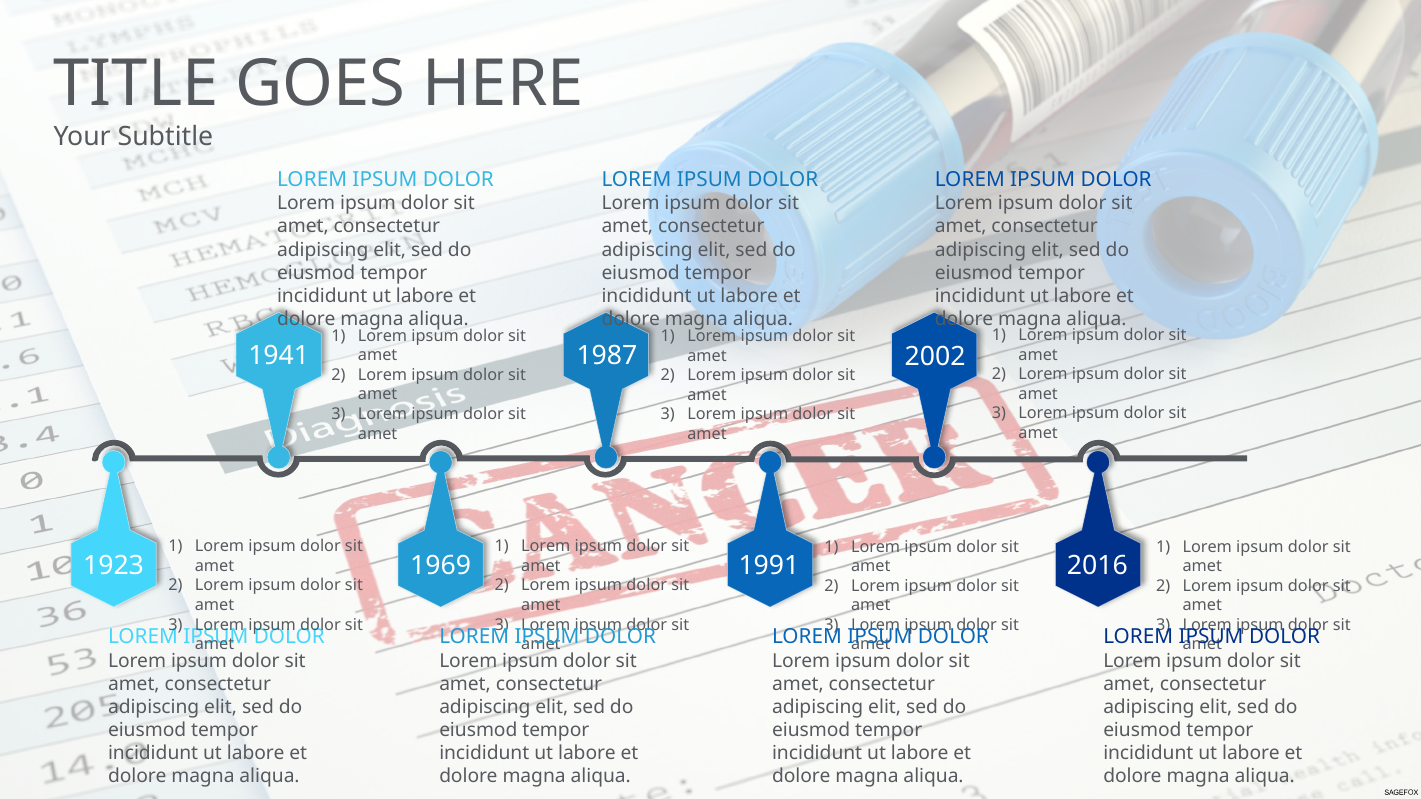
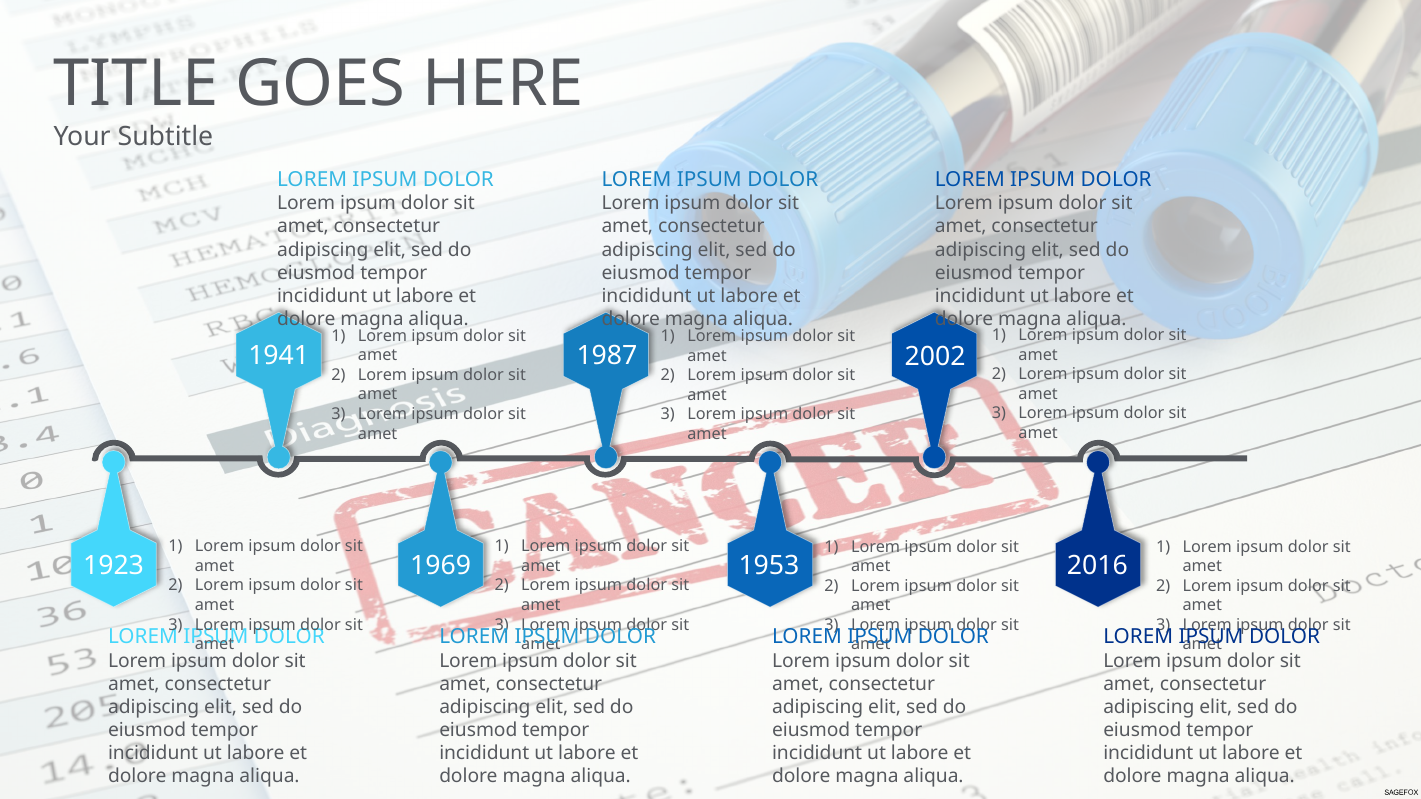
1991: 1991 -> 1953
